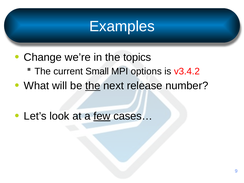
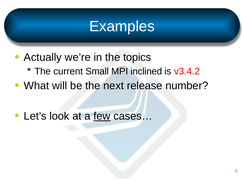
Change: Change -> Actually
options: options -> inclined
the at (93, 86) underline: present -> none
